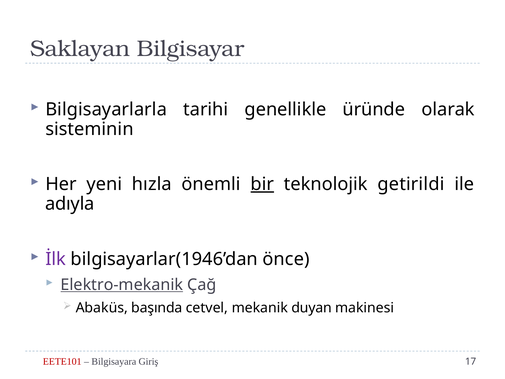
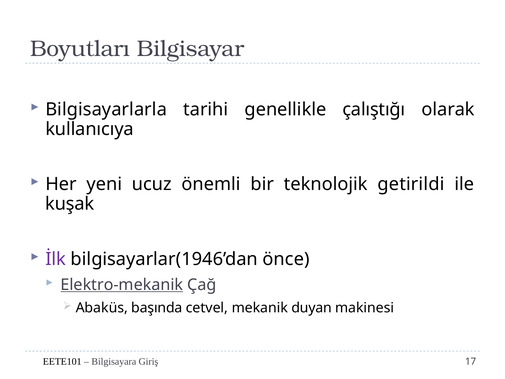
Saklayan: Saklayan -> Boyutları
üründe: üründe -> çalıştığı
sisteminin: sisteminin -> kullanıcıya
hızla: hızla -> ucuz
bir underline: present -> none
adıyla: adıyla -> kuşak
EETE101 colour: red -> black
